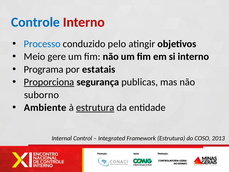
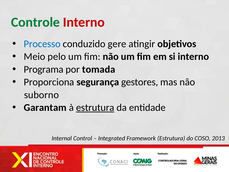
Controle colour: blue -> green
pelo: pelo -> gere
gere: gere -> pelo
estatais: estatais -> tomada
Proporciona underline: present -> none
publicas: publicas -> gestores
Ambiente: Ambiente -> Garantam
